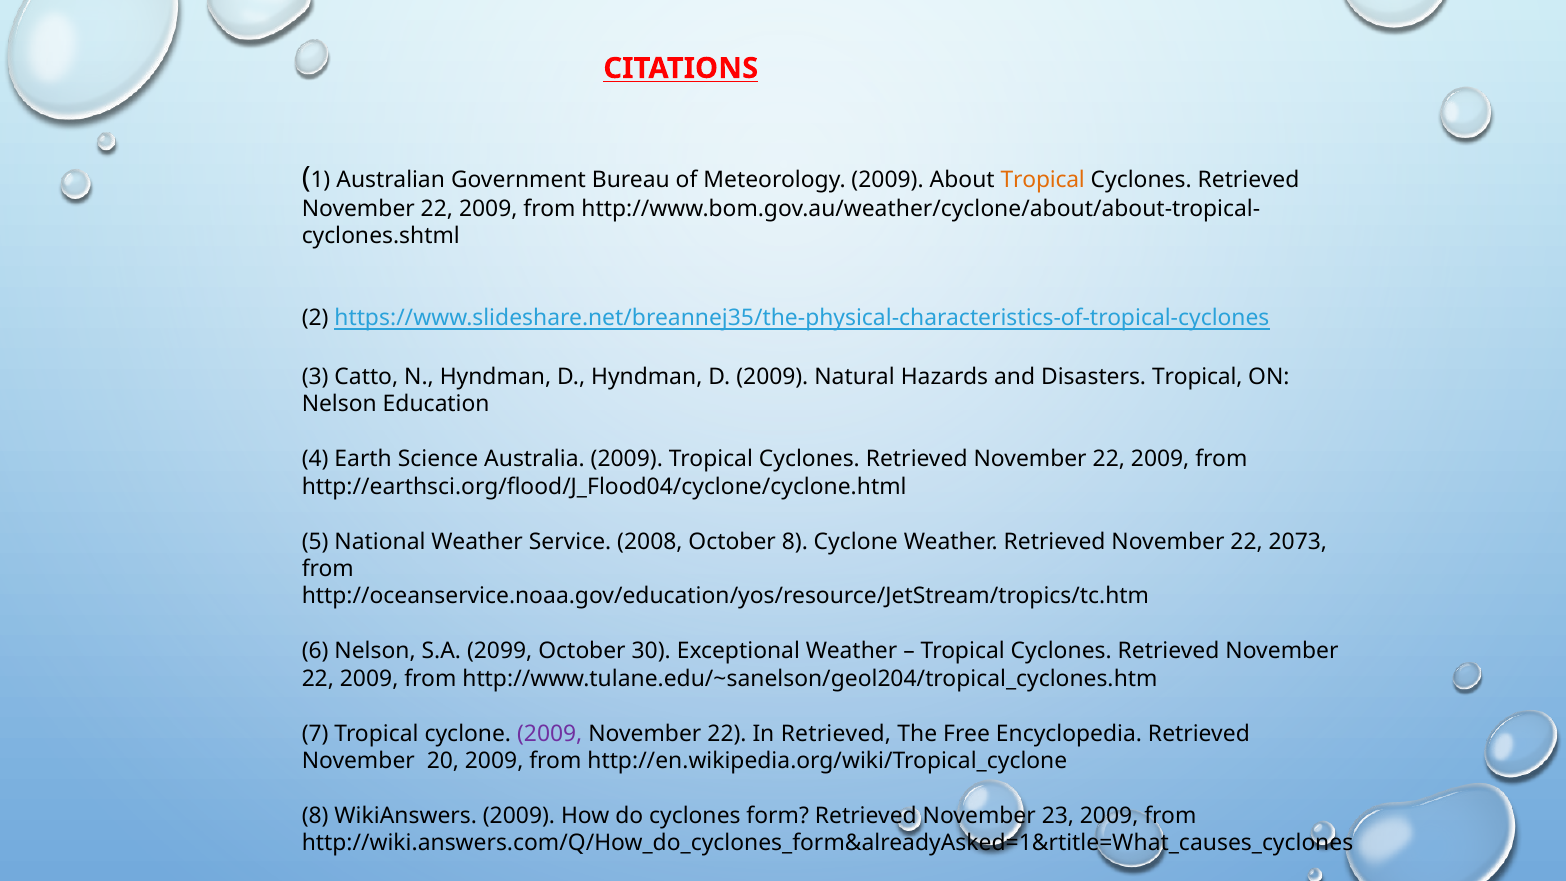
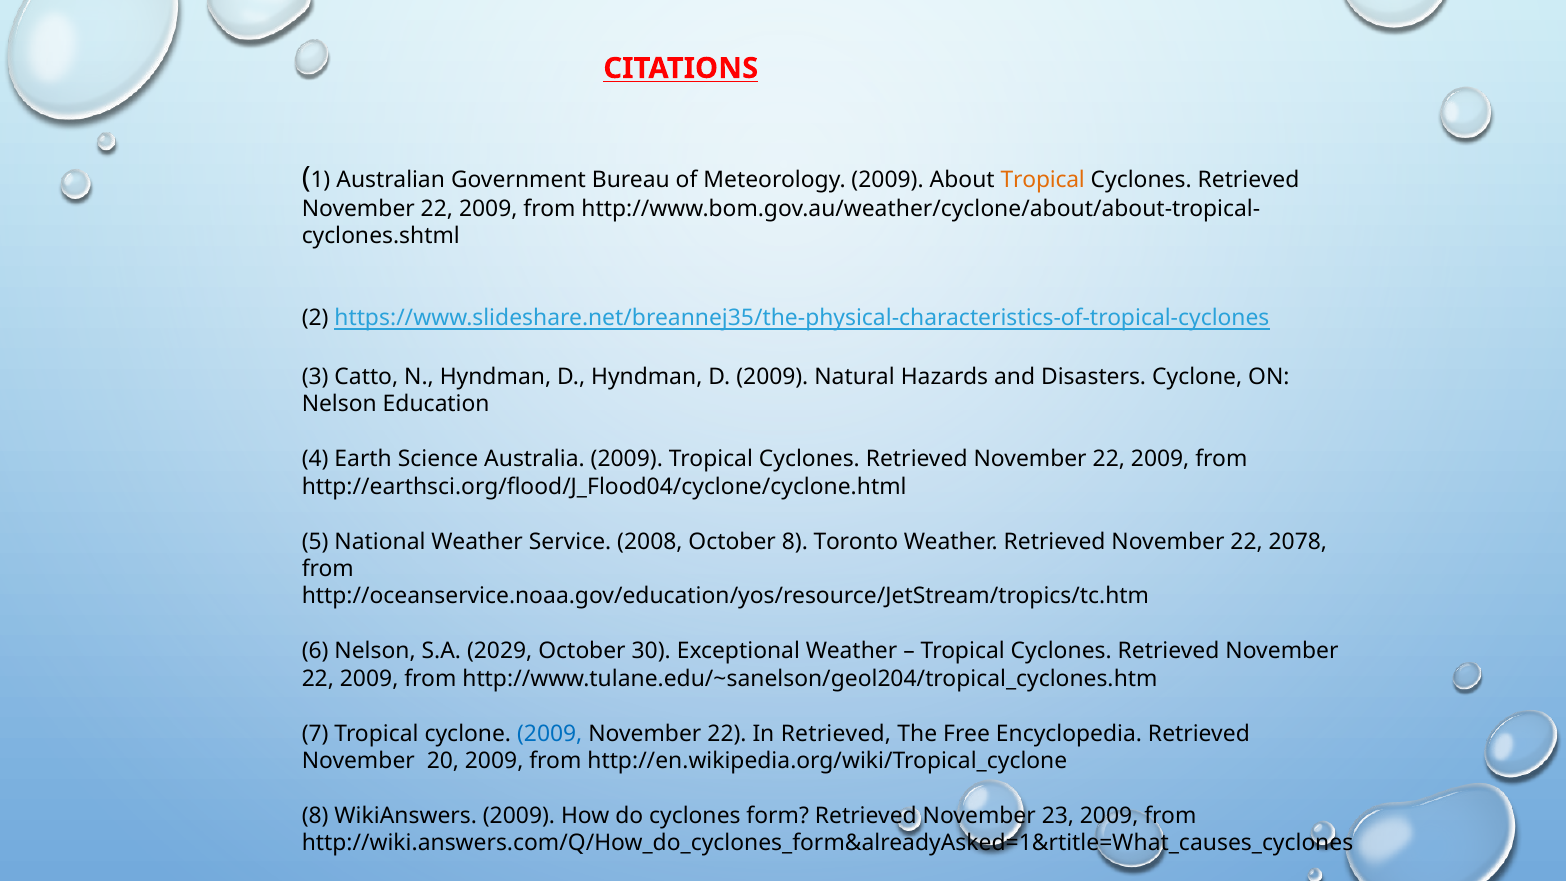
Disasters Tropical: Tropical -> Cyclone
8 Cyclone: Cyclone -> Toronto
2073: 2073 -> 2078
2099: 2099 -> 2029
2009 at (550, 733) colour: purple -> blue
